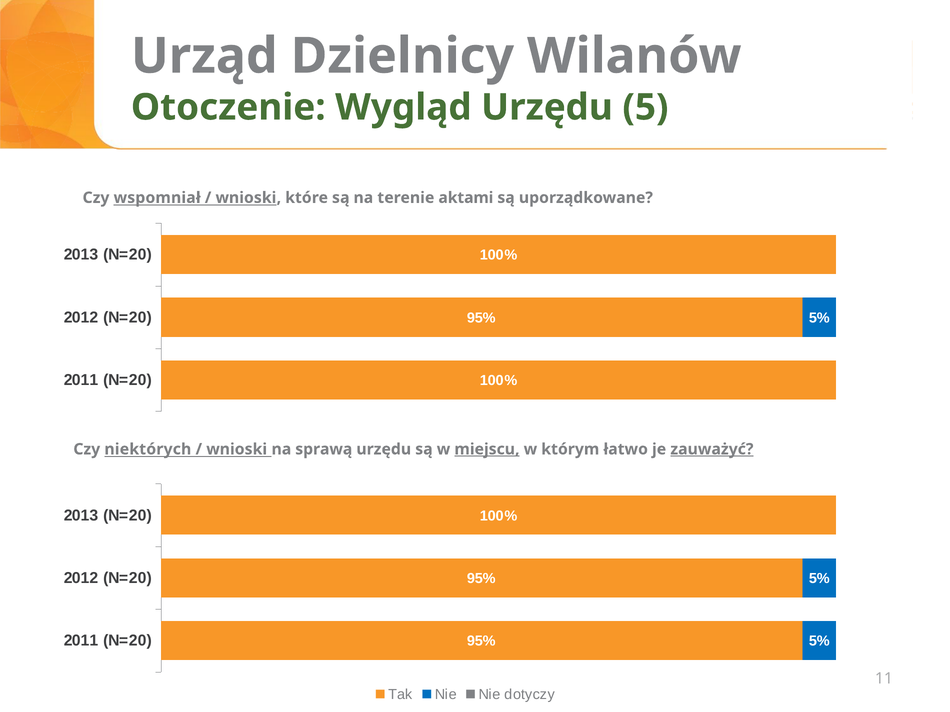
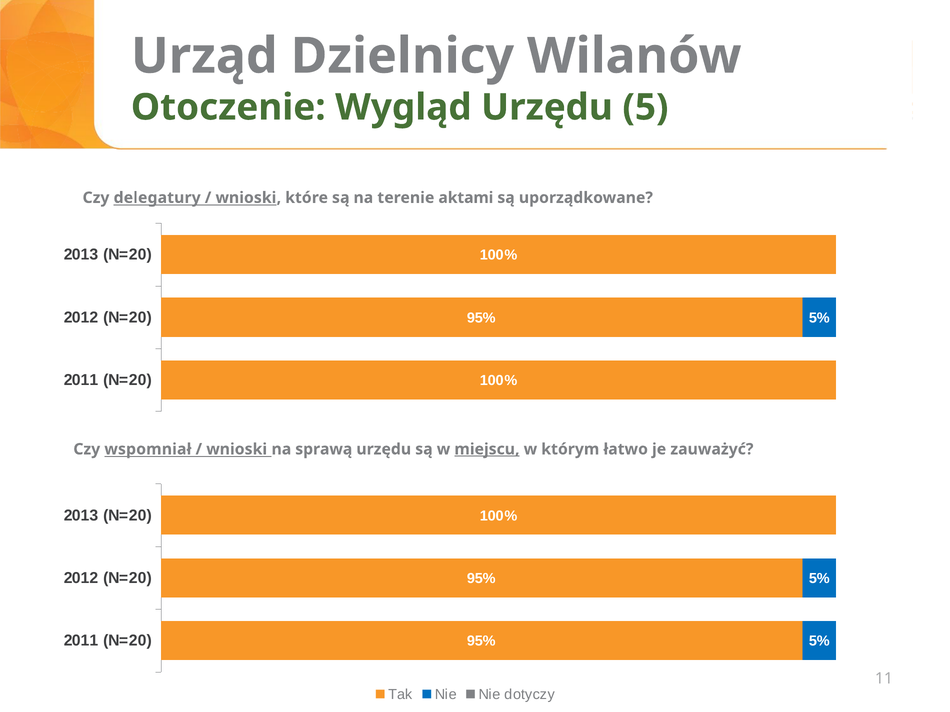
wspomniał: wspomniał -> delegatury
niektórych: niektórych -> wspomniał
zauważyć underline: present -> none
